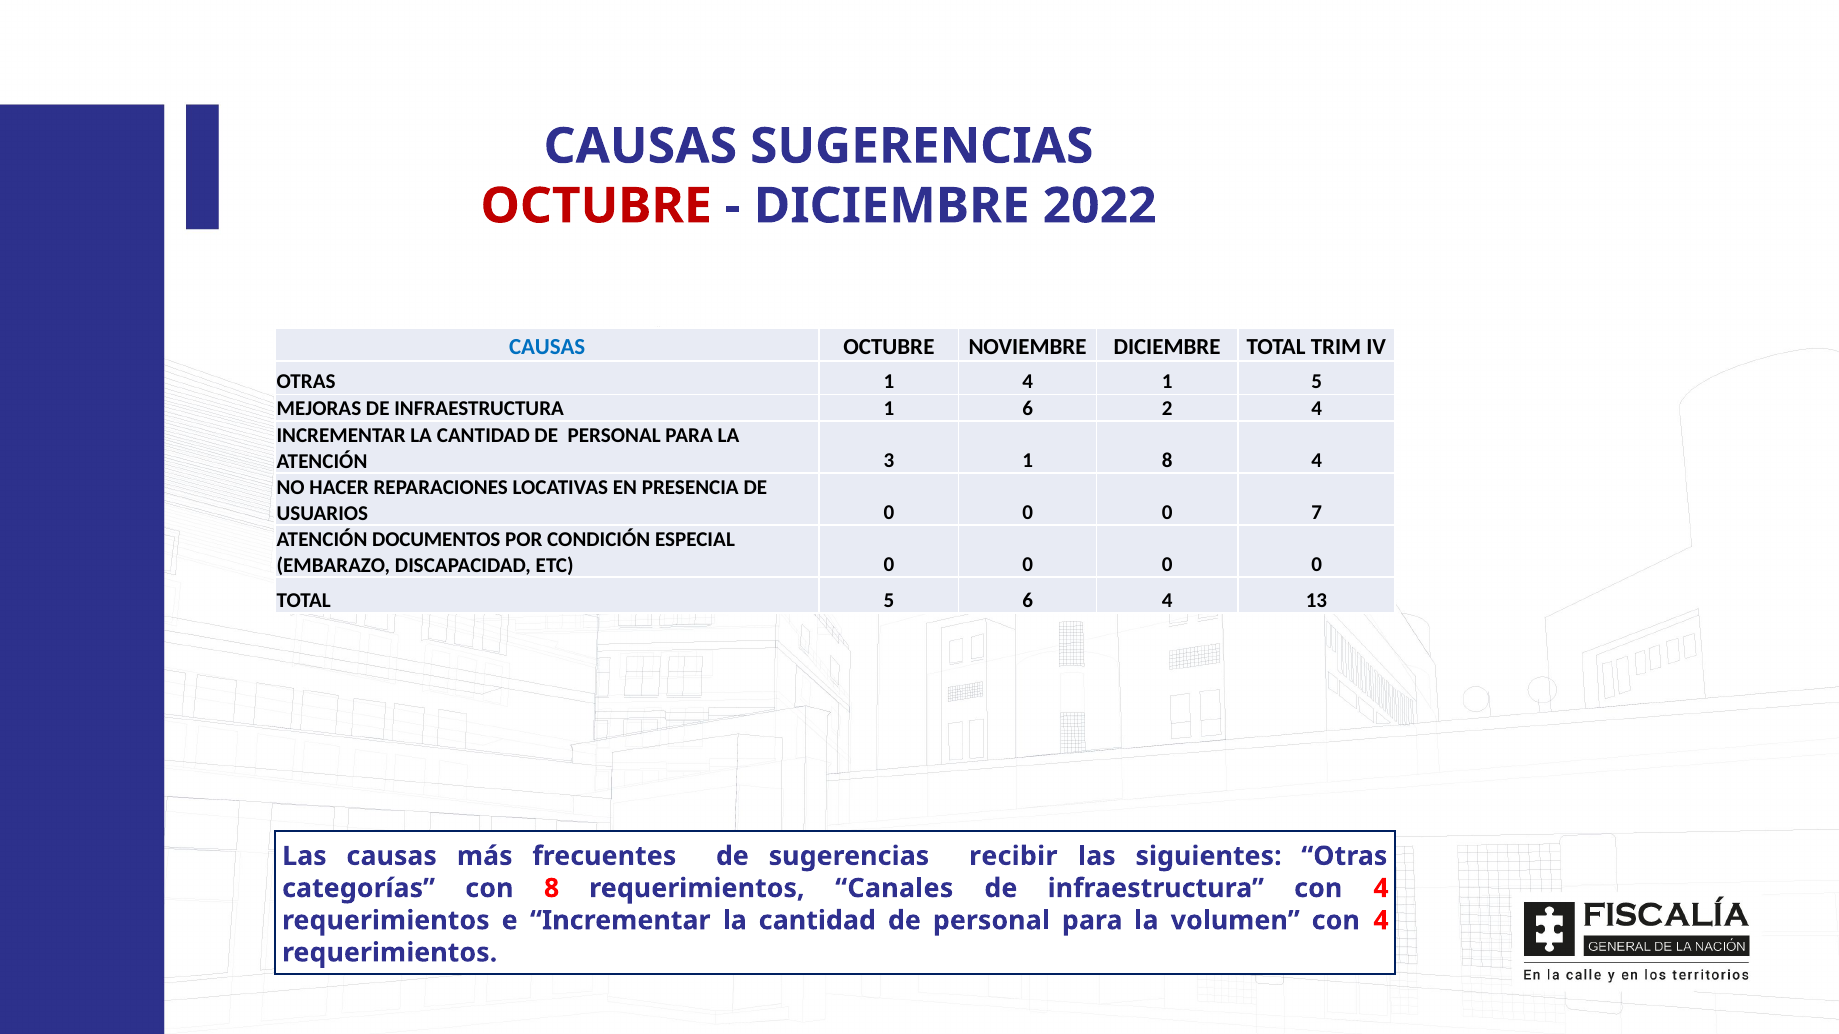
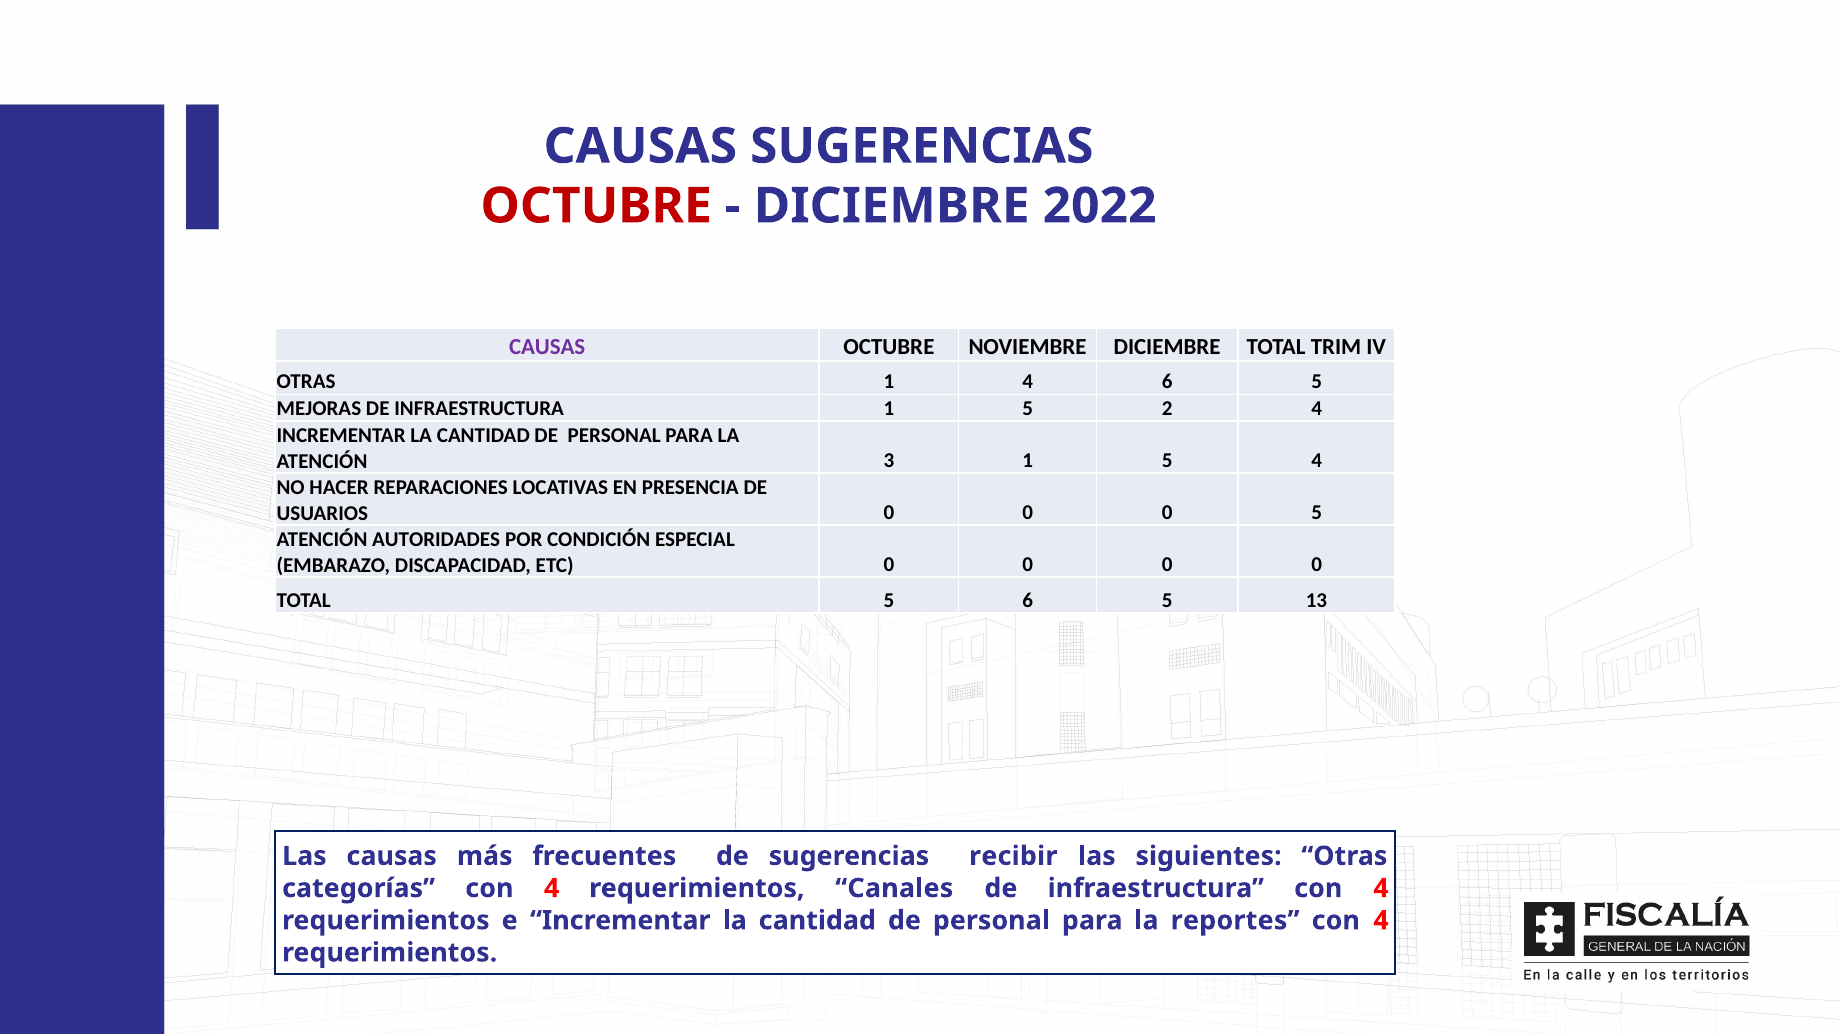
CAUSAS at (547, 347) colour: blue -> purple
4 1: 1 -> 6
INFRAESTRUCTURA 1 6: 6 -> 5
3 1 8: 8 -> 5
0 7: 7 -> 5
DOCUMENTOS: DOCUMENTOS -> AUTORIDADES
5 6 4: 4 -> 5
categorías con 8: 8 -> 4
volumen: volumen -> reportes
